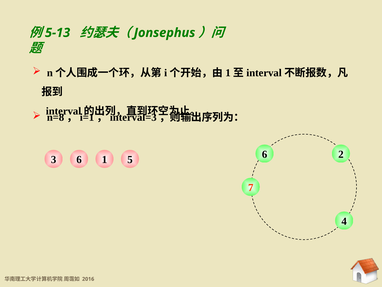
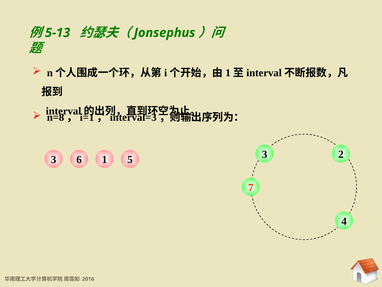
6 6: 6 -> 3
